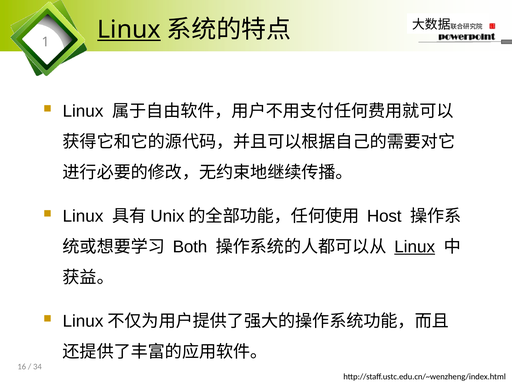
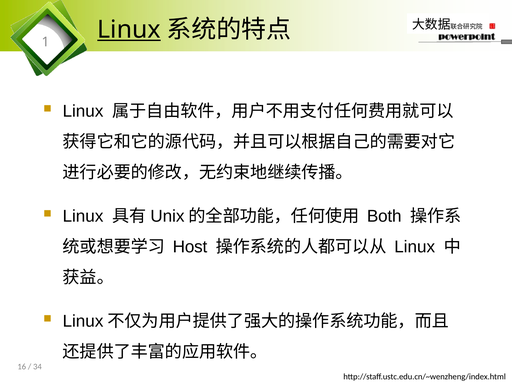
Host: Host -> Both
Both: Both -> Host
Linux at (415, 247) underline: present -> none
